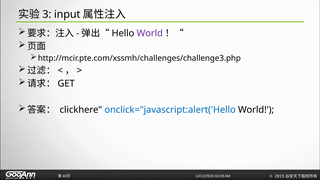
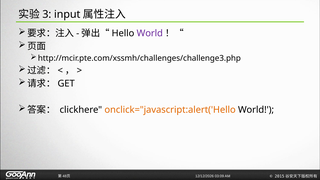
onclick="javascript:alert('Hello colour: blue -> orange
